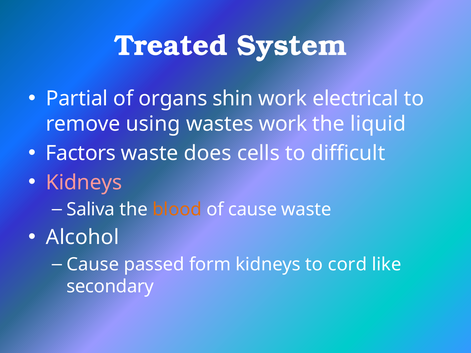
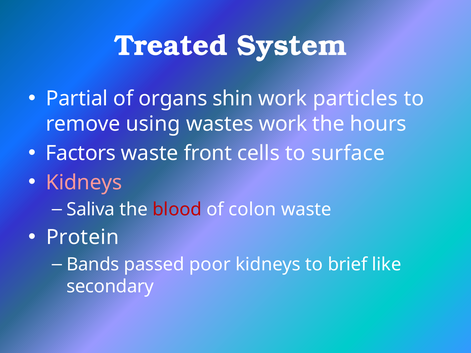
electrical: electrical -> particles
liquid: liquid -> hours
does: does -> front
difficult: difficult -> surface
blood colour: orange -> red
of cause: cause -> colon
Alcohol: Alcohol -> Protein
Cause at (93, 265): Cause -> Bands
form: form -> poor
cord: cord -> brief
